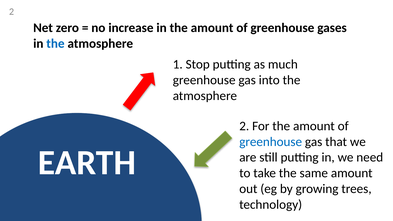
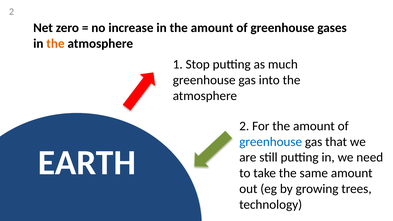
the at (55, 43) colour: blue -> orange
